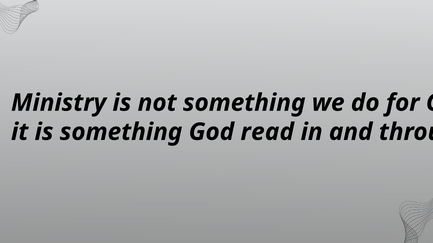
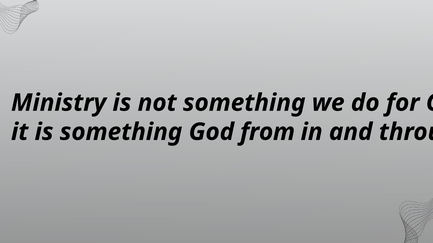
read: read -> from
